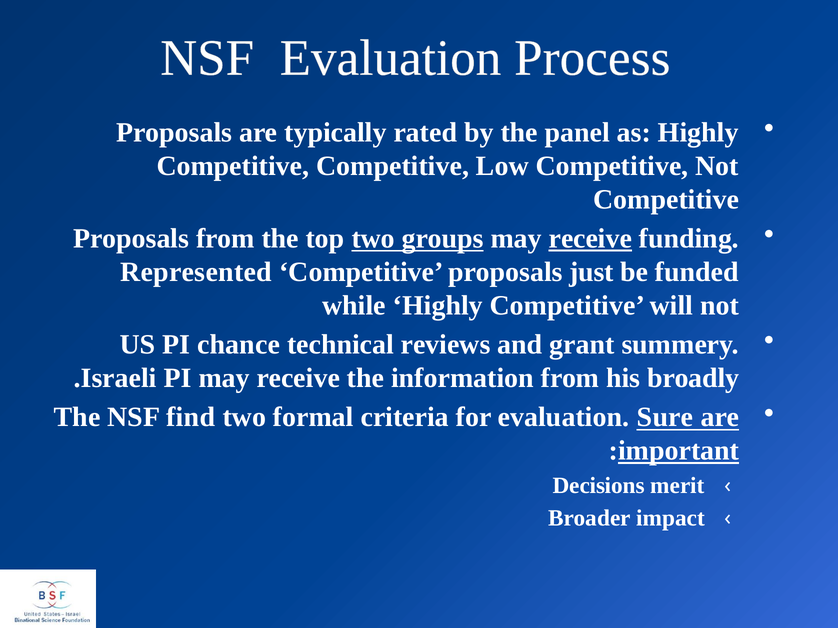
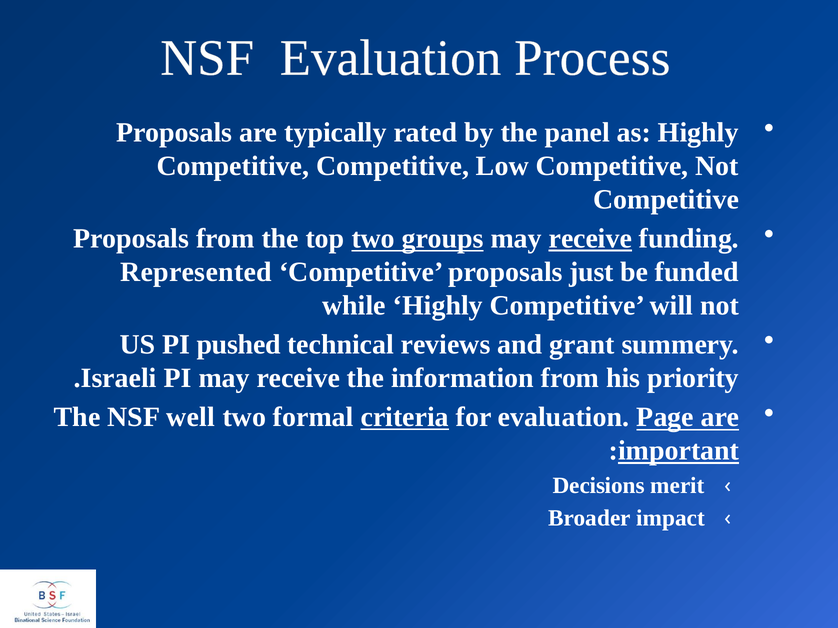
chance: chance -> pushed
broadly: broadly -> priority
find: find -> well
criteria underline: none -> present
Sure: Sure -> Page
